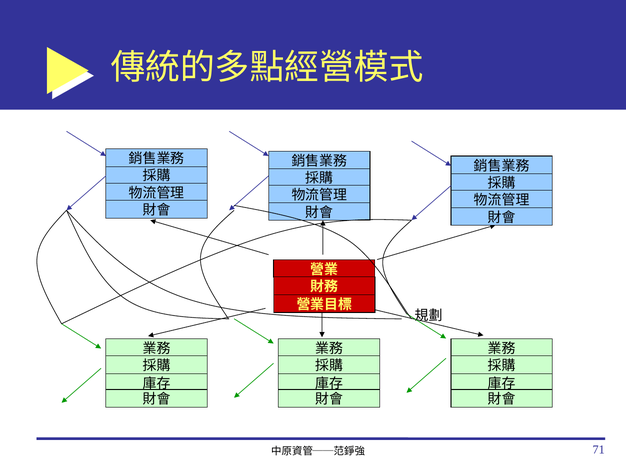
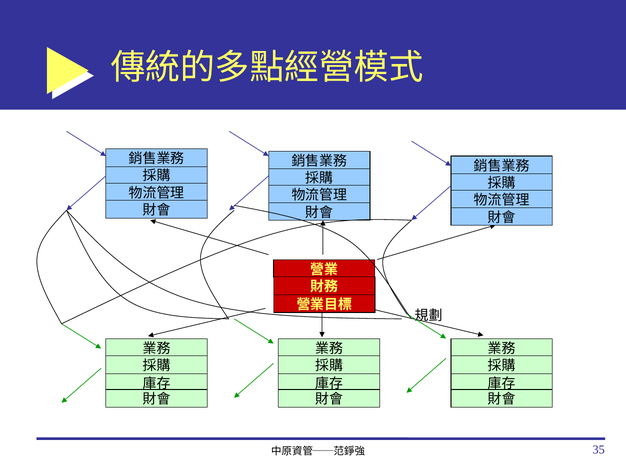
71: 71 -> 35
